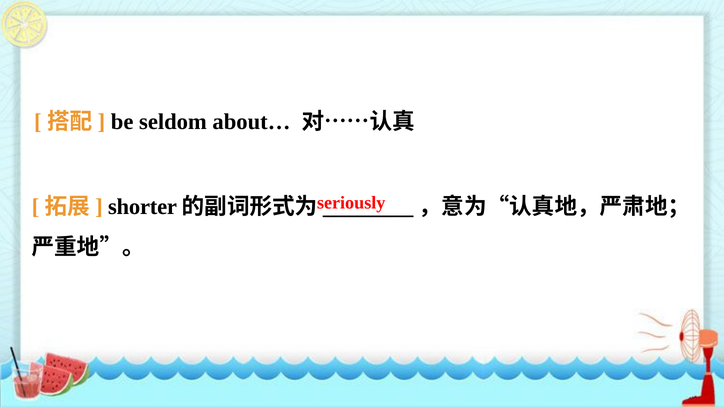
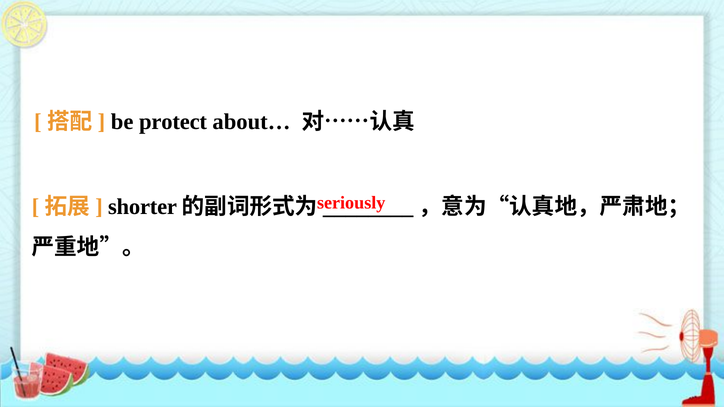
seldom: seldom -> protect
